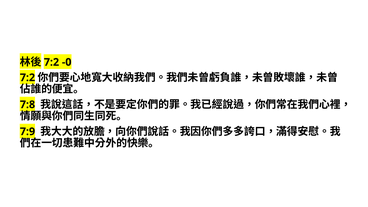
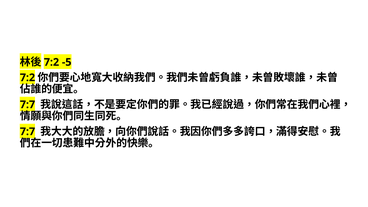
-0: -0 -> -5
7:8 at (27, 105): 7:8 -> 7:7
7:9 at (27, 132): 7:9 -> 7:7
